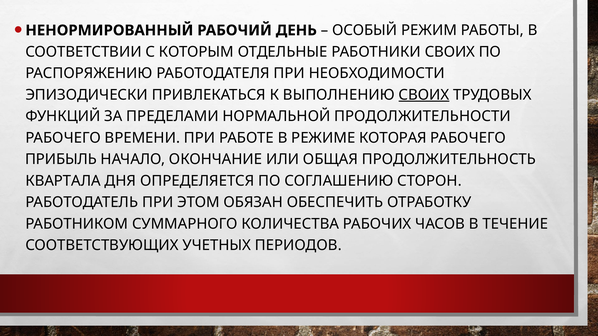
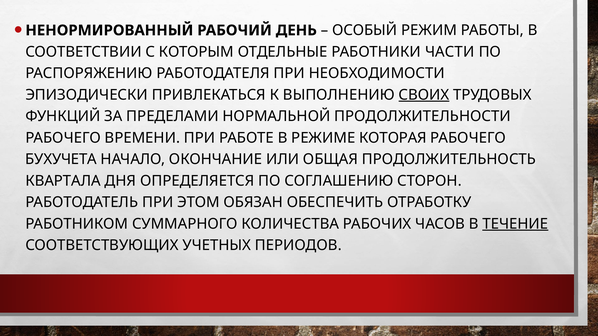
РАБОТНИКИ СВОИХ: СВОИХ -> ЧАСТИ
ПРИБЫЛЬ: ПРИБЫЛЬ -> БУХУЧЕТА
ТЕЧЕНИЕ underline: none -> present
